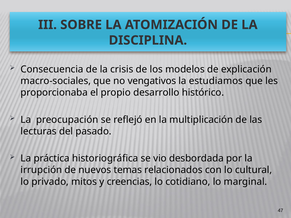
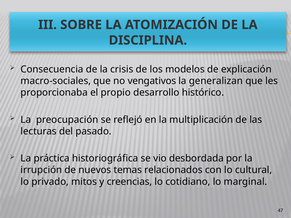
estudiamos: estudiamos -> generalizan
